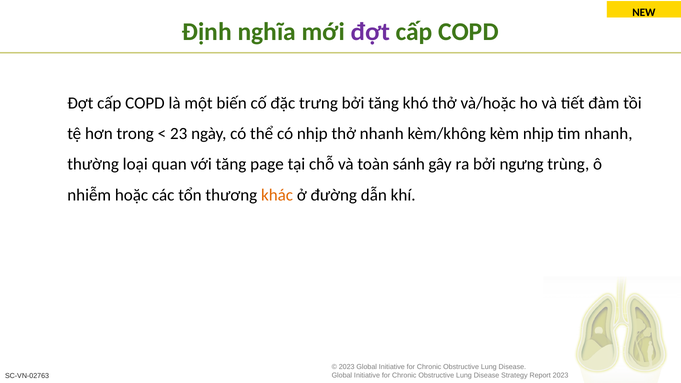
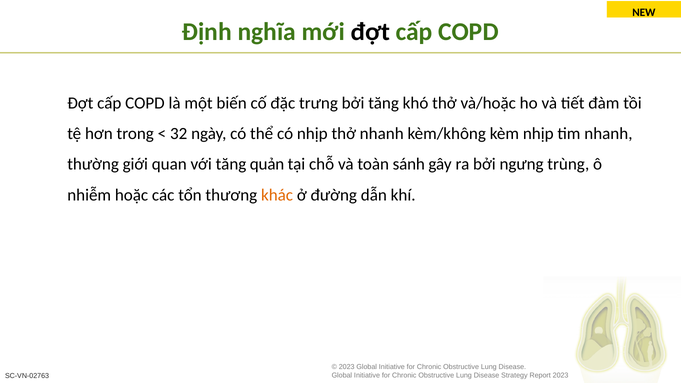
đợt at (370, 32) colour: purple -> black
23: 23 -> 32
loại: loại -> giới
page: page -> quản
